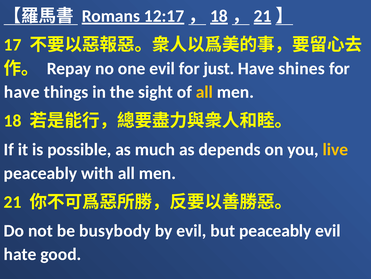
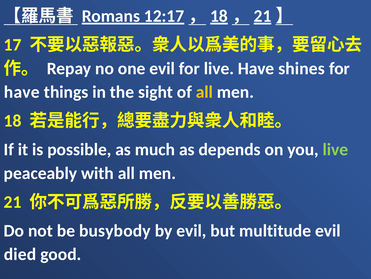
for just: just -> live
live at (335, 149) colour: yellow -> light green
but peaceably: peaceably -> multitude
hate: hate -> died
